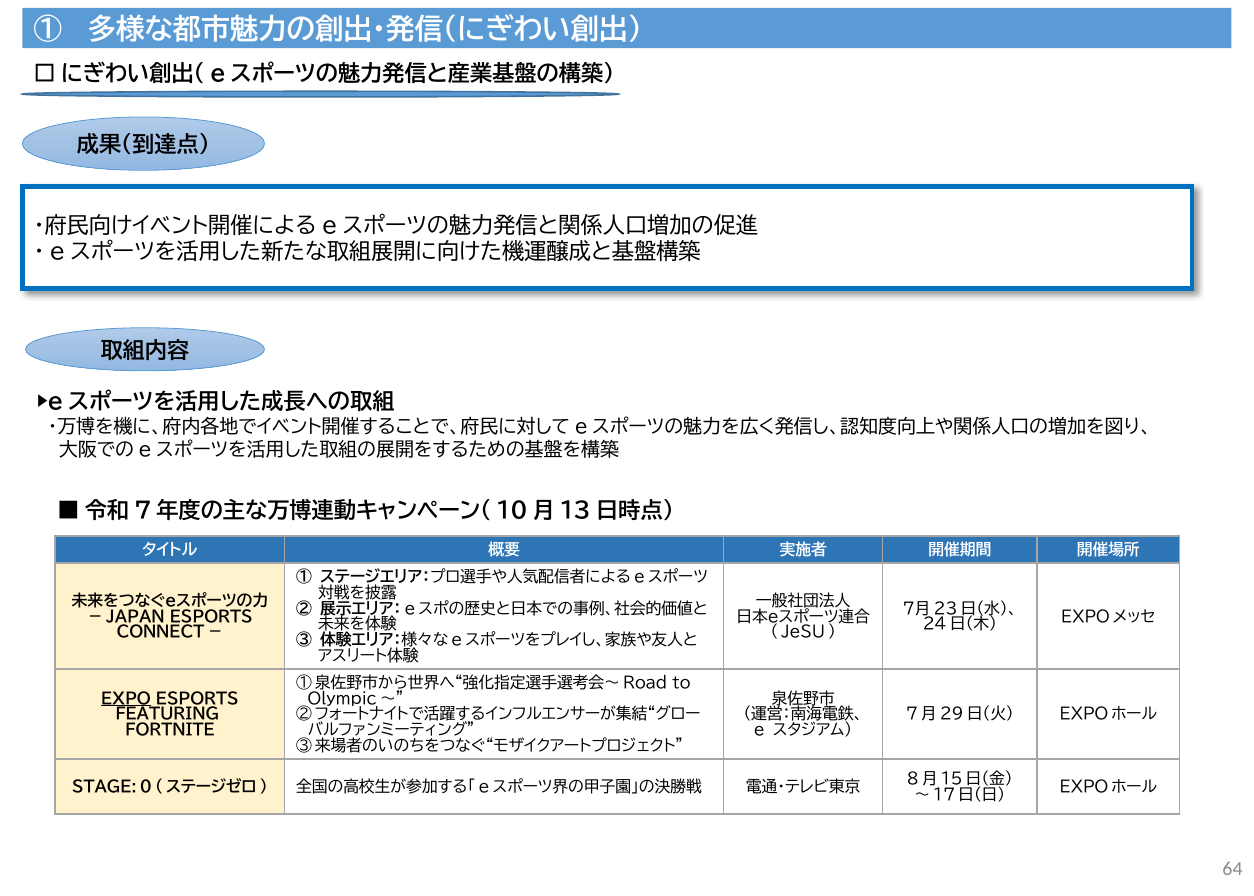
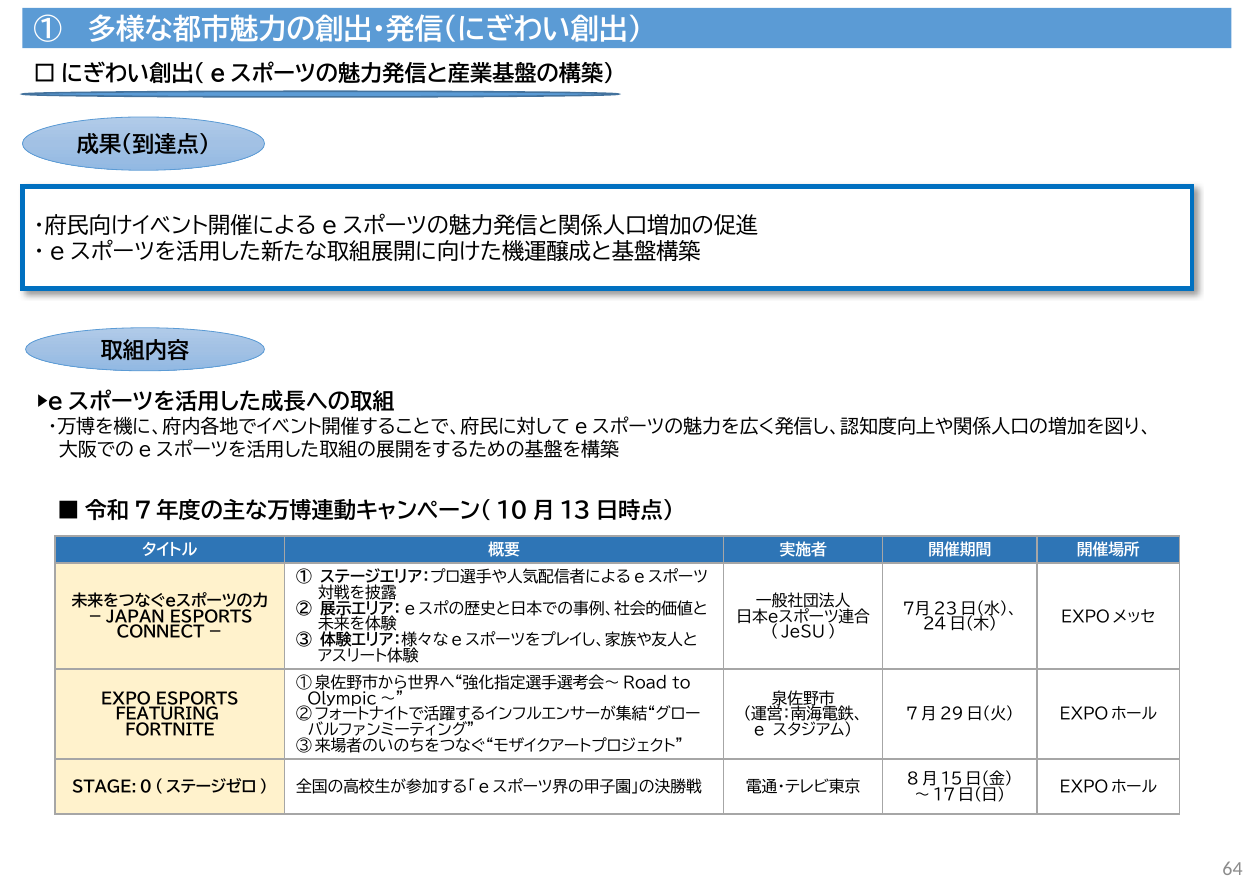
EXPO underline: present -> none
